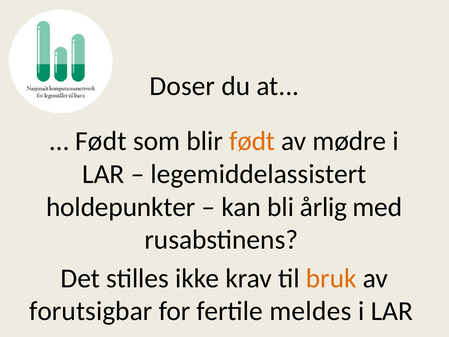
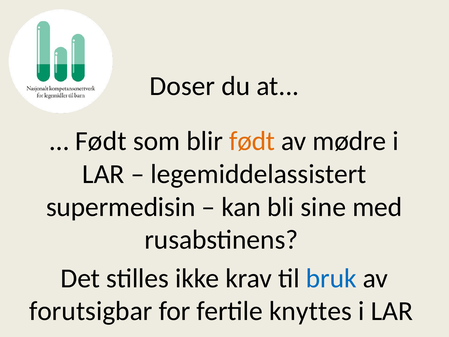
holdepunkter: holdepunkter -> supermedisin
årlig: årlig -> sine
bruk colour: orange -> blue
meldes: meldes -> knyttes
